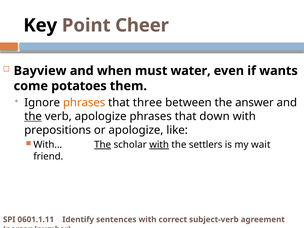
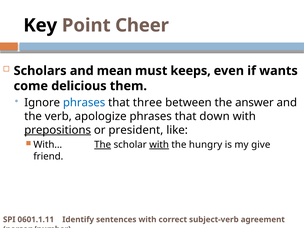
Bayview: Bayview -> Scholars
when: when -> mean
water: water -> keeps
potatoes: potatoes -> delicious
phrases at (84, 103) colour: orange -> blue
the at (33, 116) underline: present -> none
prepositions underline: none -> present
or apologize: apologize -> president
settlers: settlers -> hungry
wait: wait -> give
